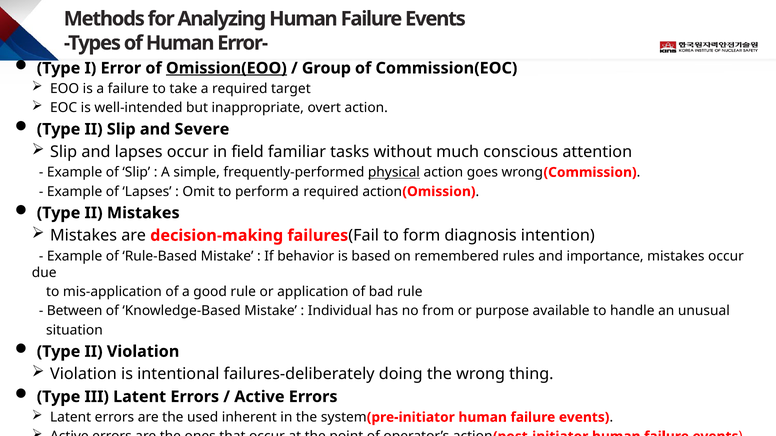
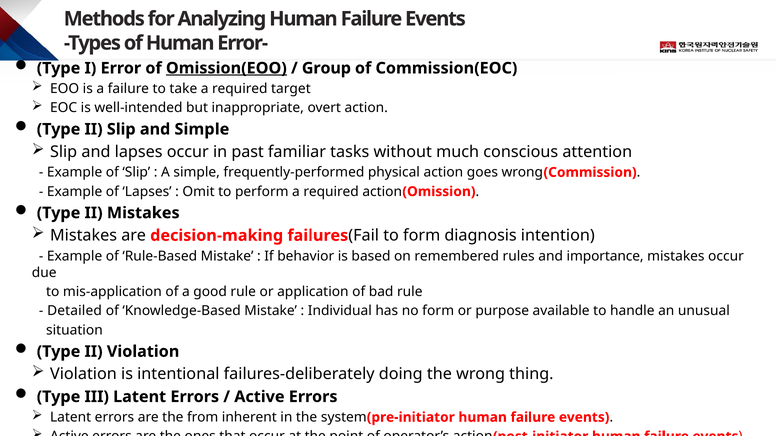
and Severe: Severe -> Simple
field: field -> past
physical underline: present -> none
Between: Between -> Detailed
no from: from -> form
used: used -> from
